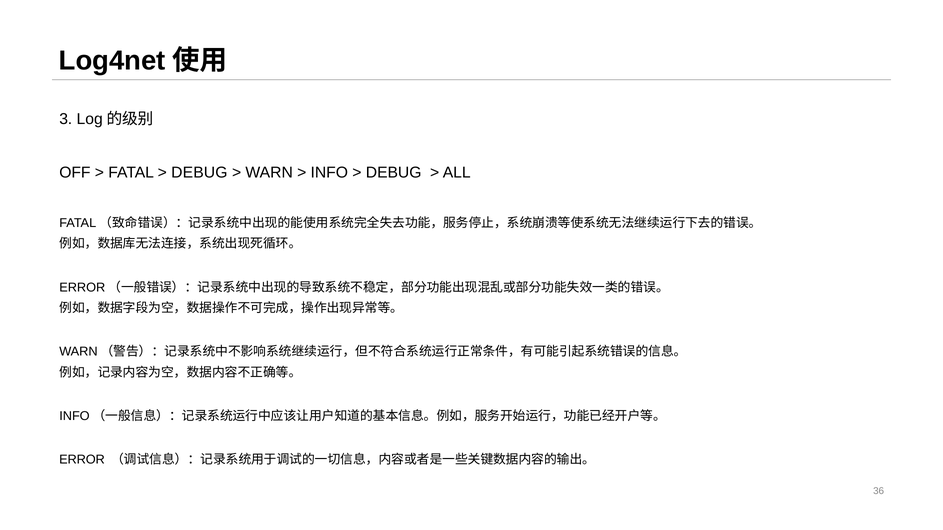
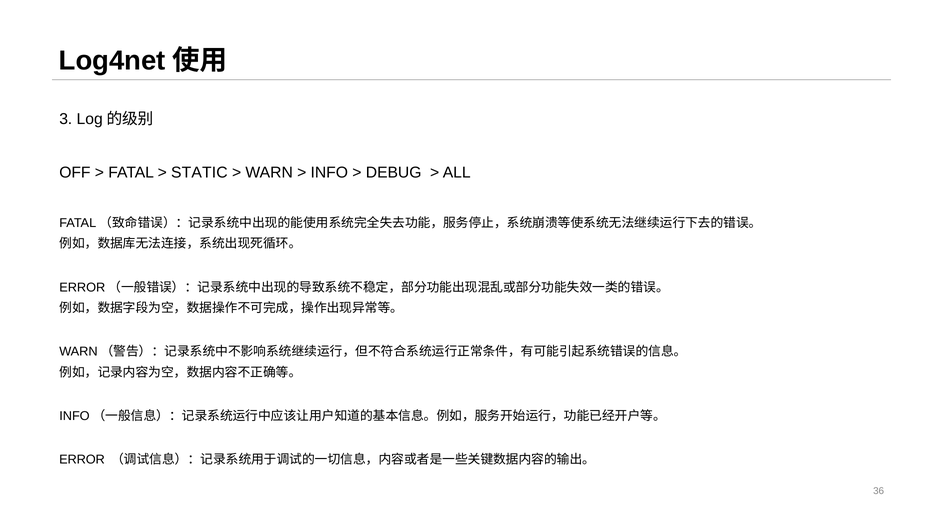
DEBUG at (199, 173): DEBUG -> STATIC
